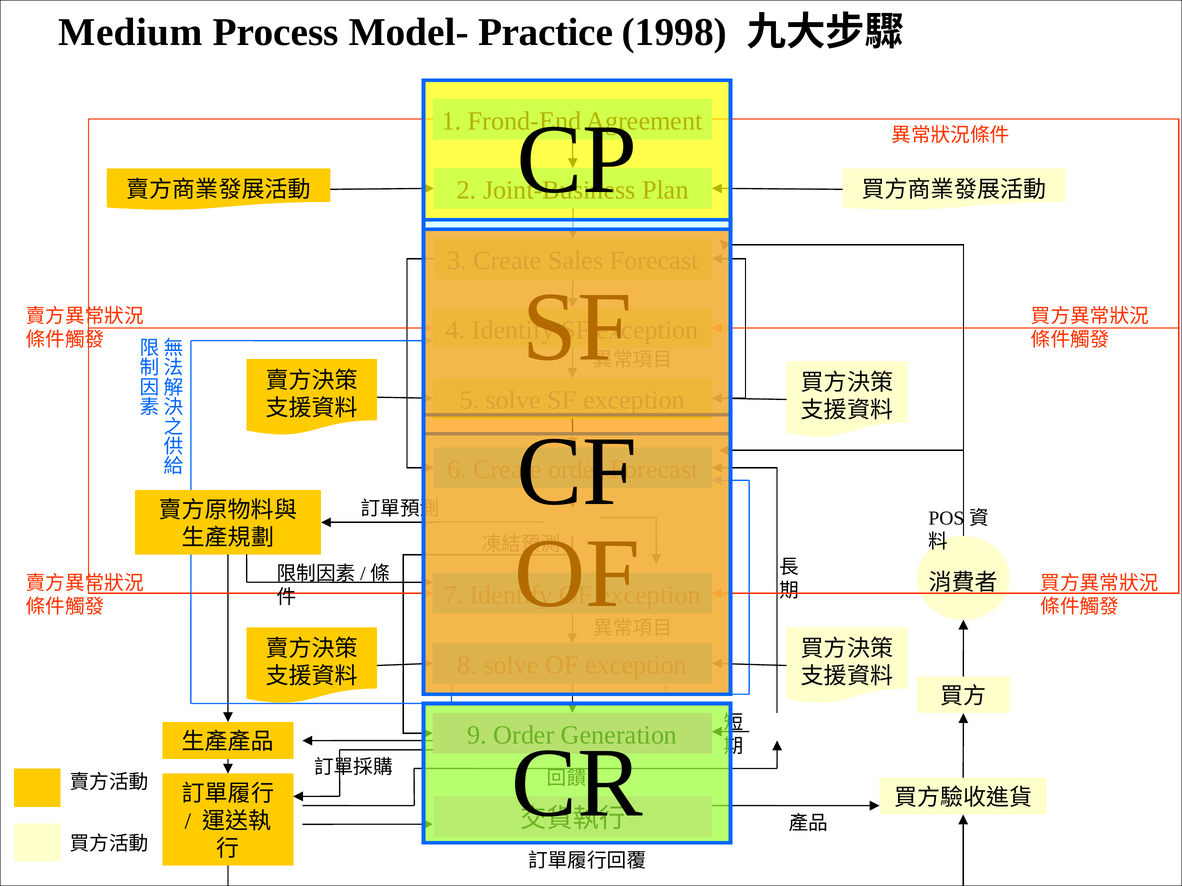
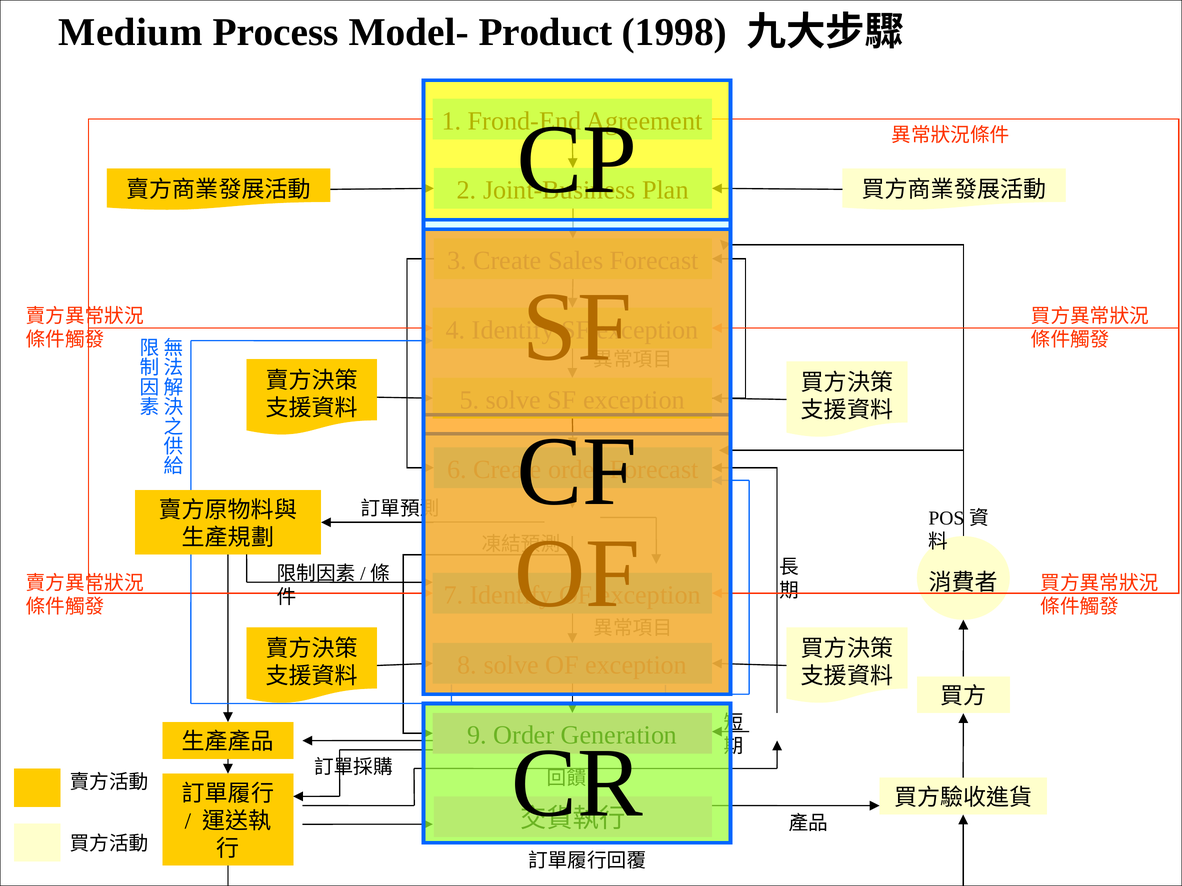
Practice: Practice -> Product
